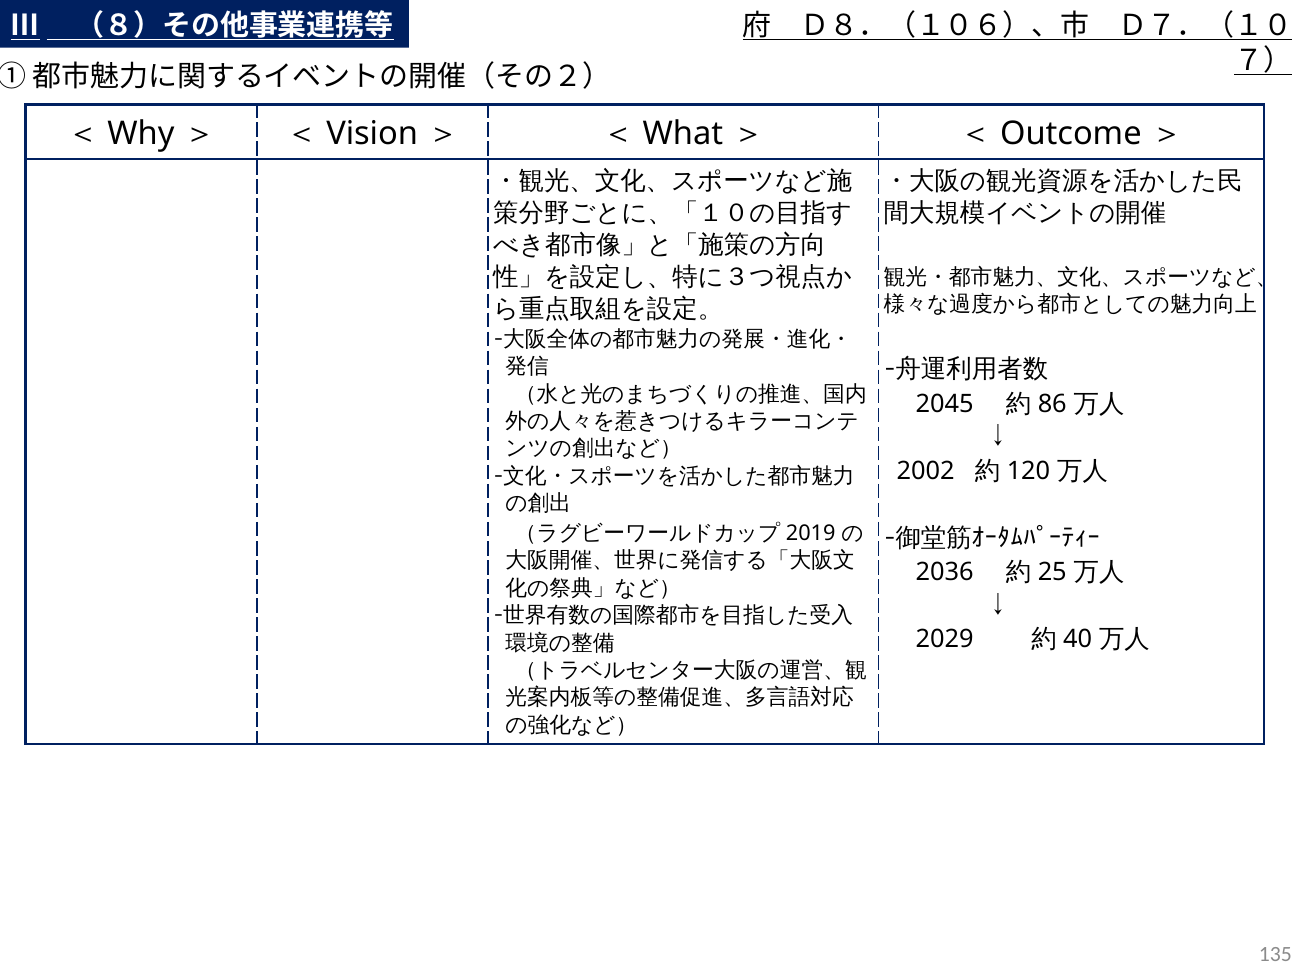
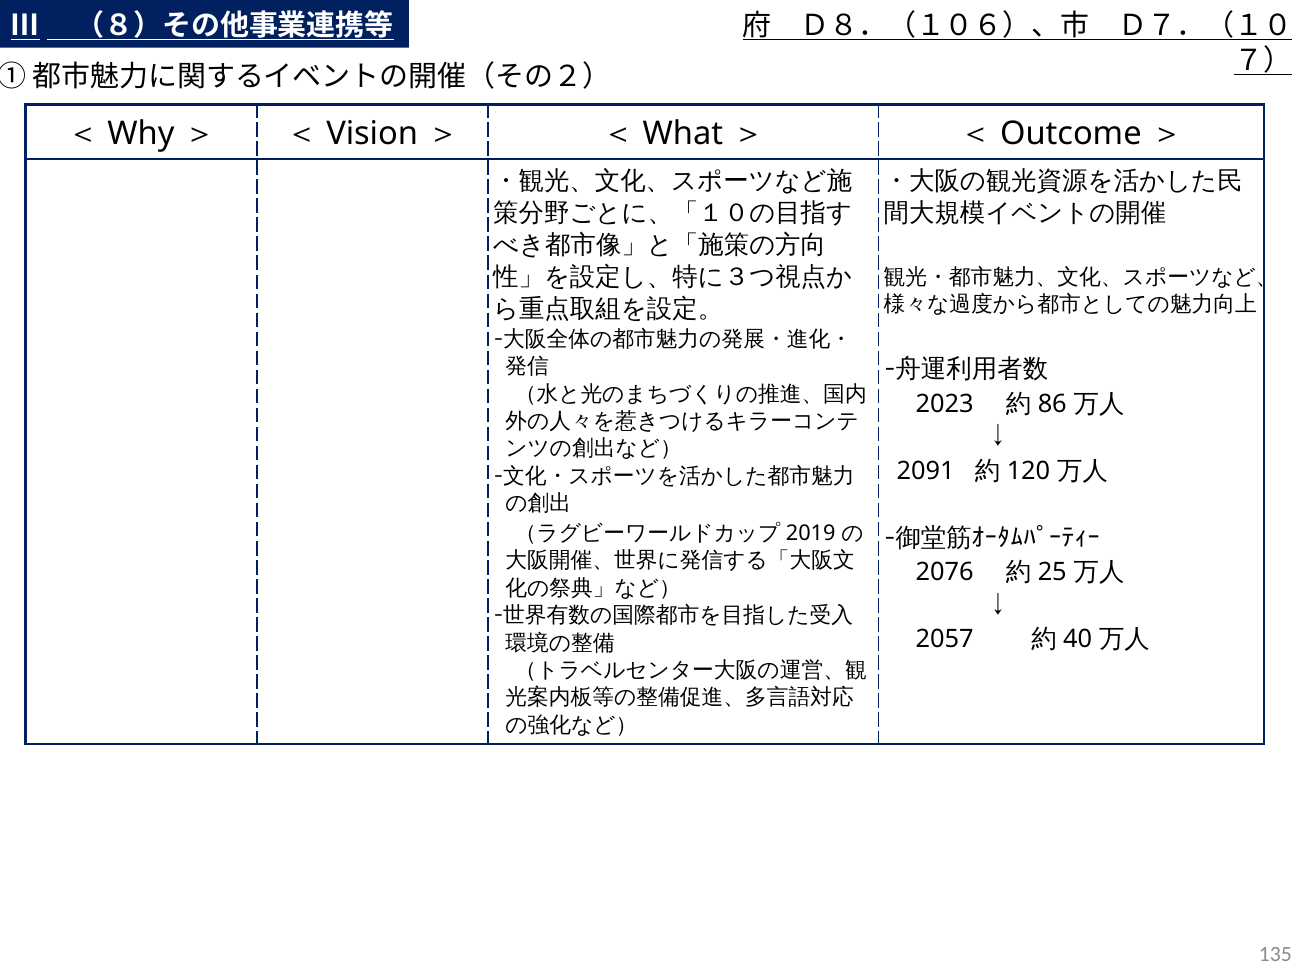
2045: 2045 -> 2023
2002: 2002 -> 2091
2036: 2036 -> 2076
2029: 2029 -> 2057
